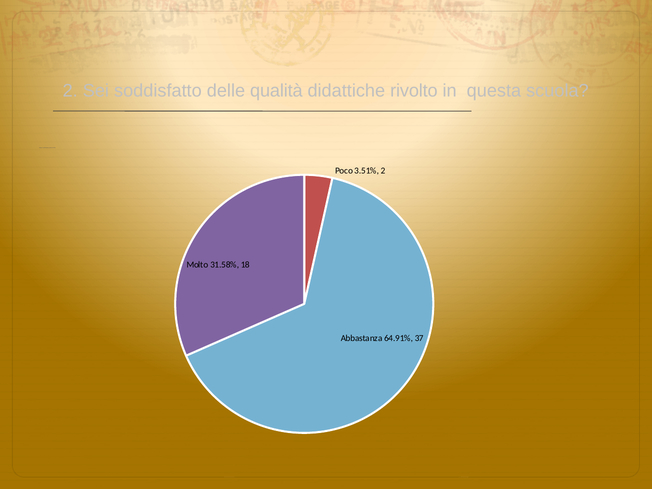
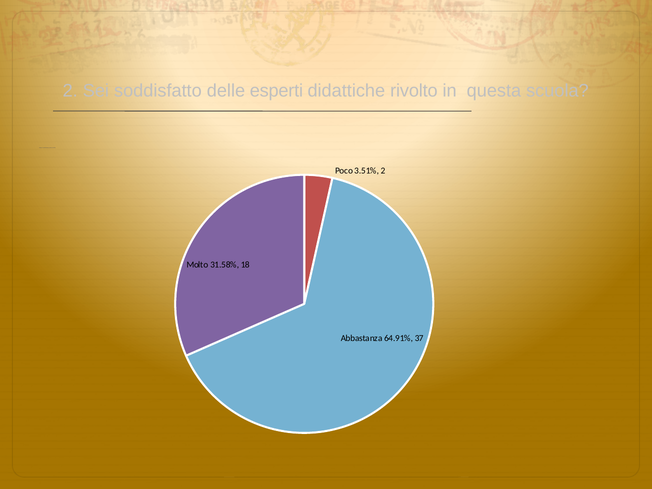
qualità: qualità -> esperti
